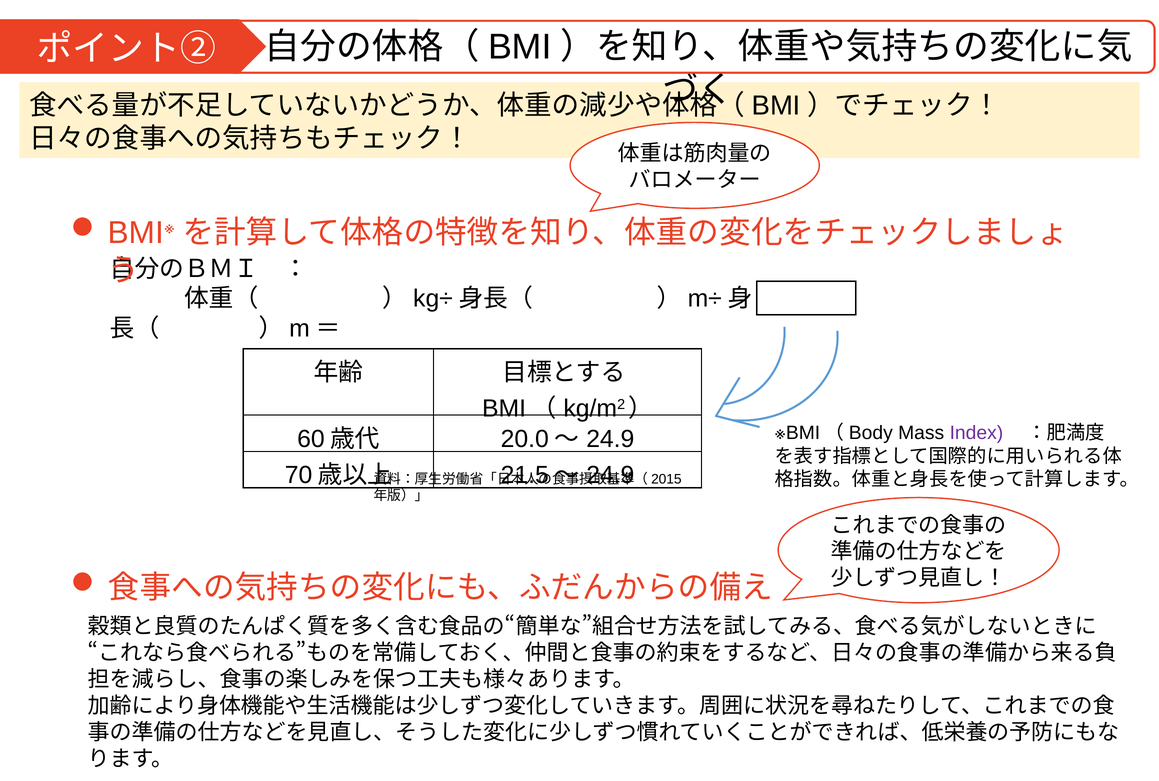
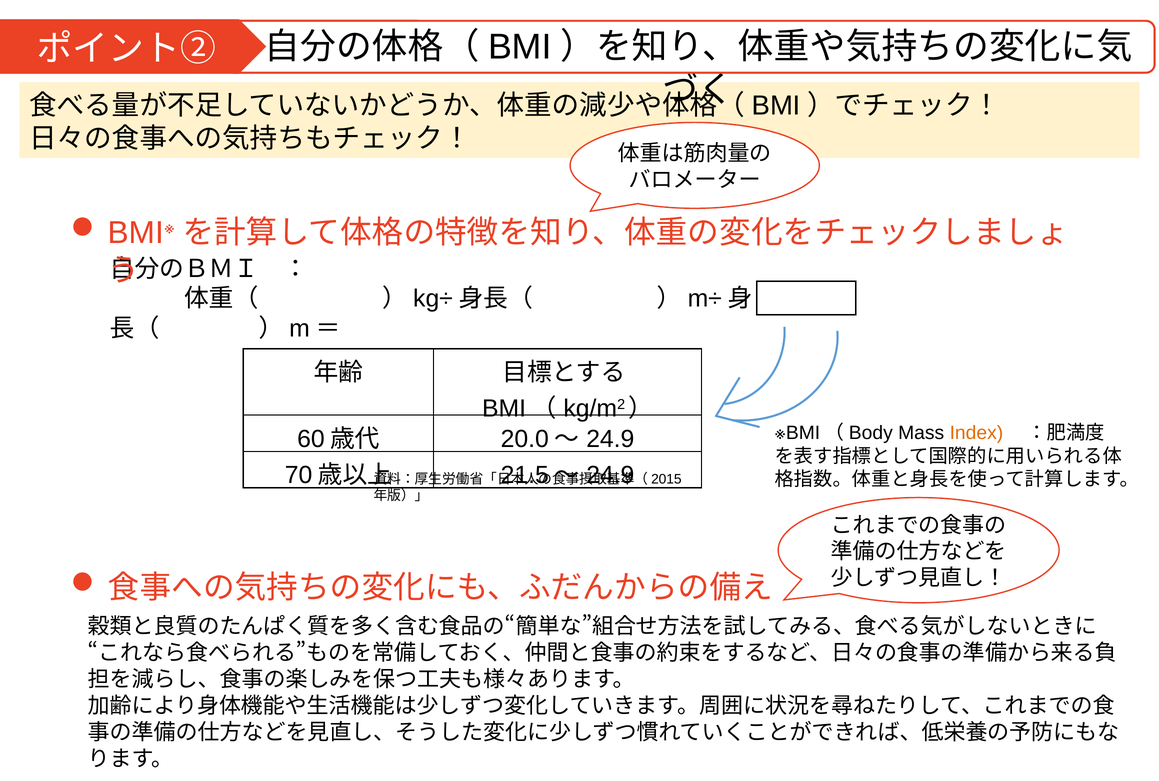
Index colour: purple -> orange
